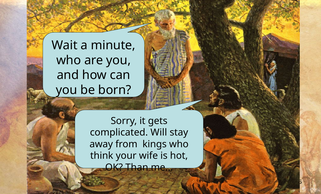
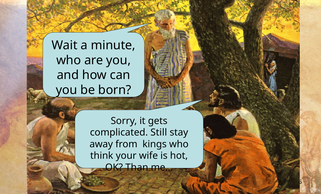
Will at (159, 132): Will -> Still
